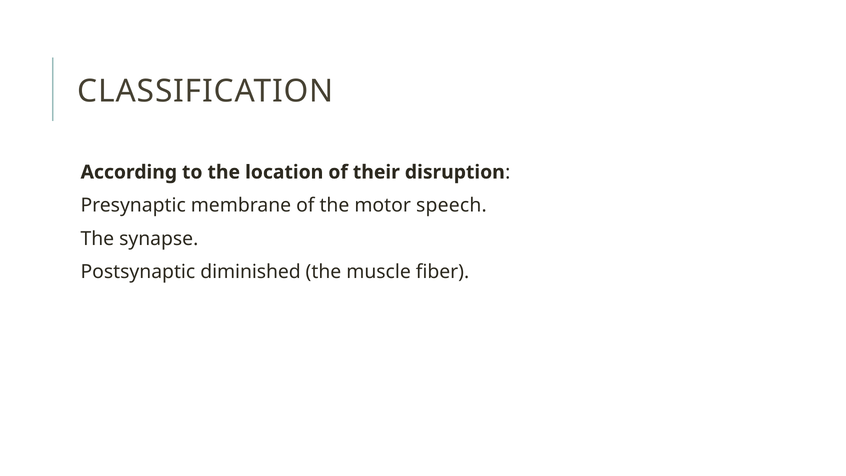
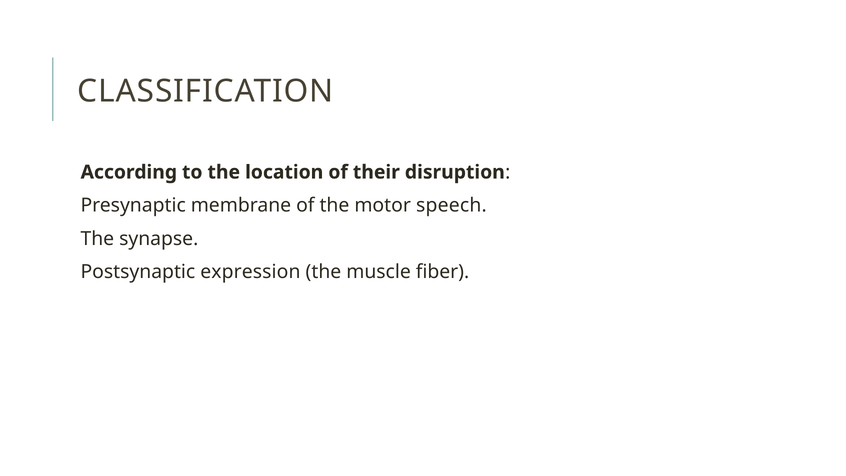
diminished: diminished -> expression
